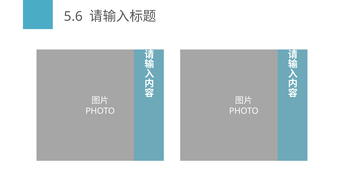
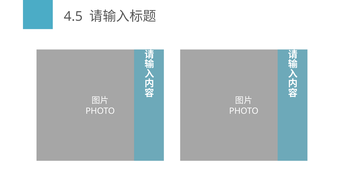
5.6: 5.6 -> 4.5
